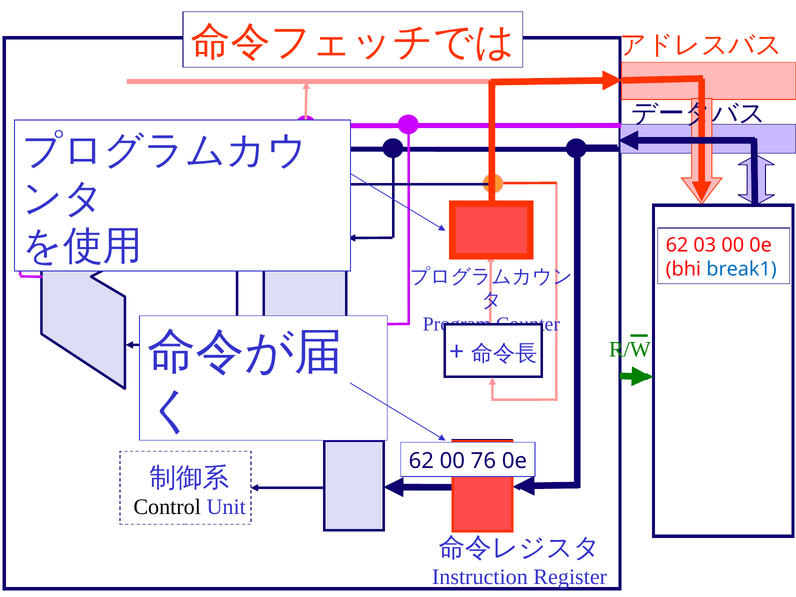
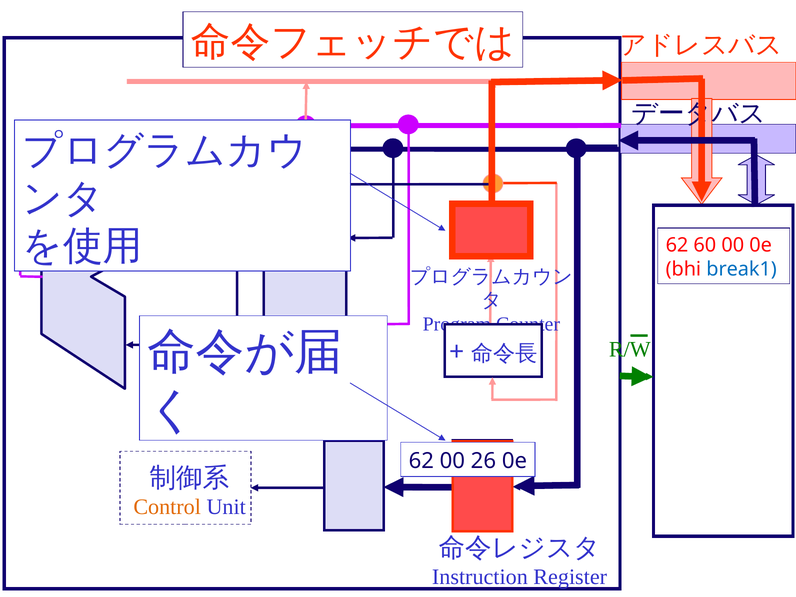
03: 03 -> 60
76: 76 -> 26
Control colour: black -> orange
